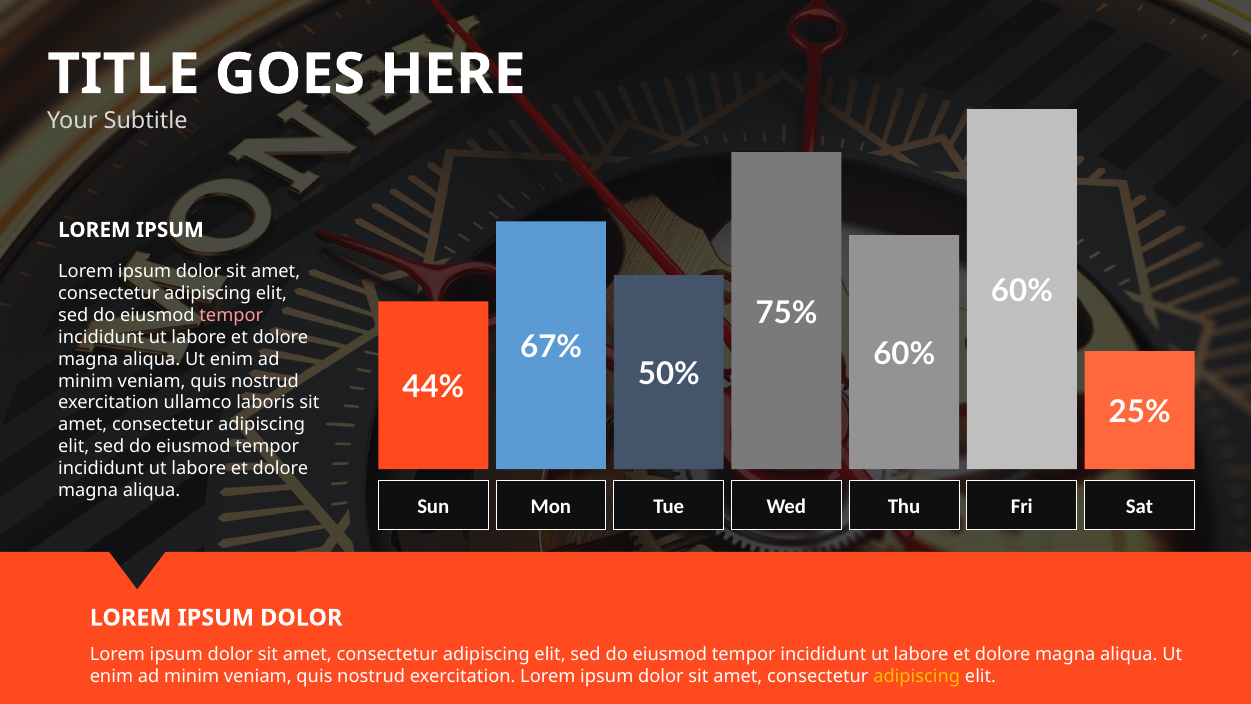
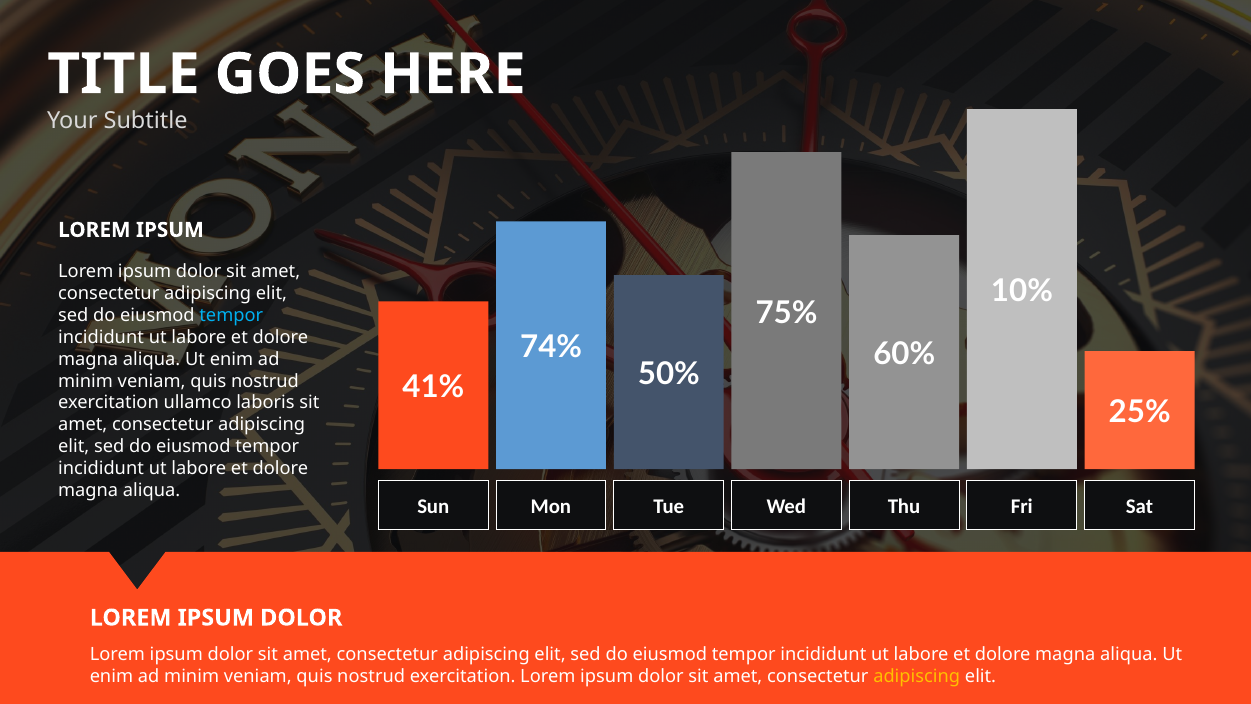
60% at (1022, 291): 60% -> 10%
tempor at (231, 315) colour: pink -> light blue
67%: 67% -> 74%
44%: 44% -> 41%
